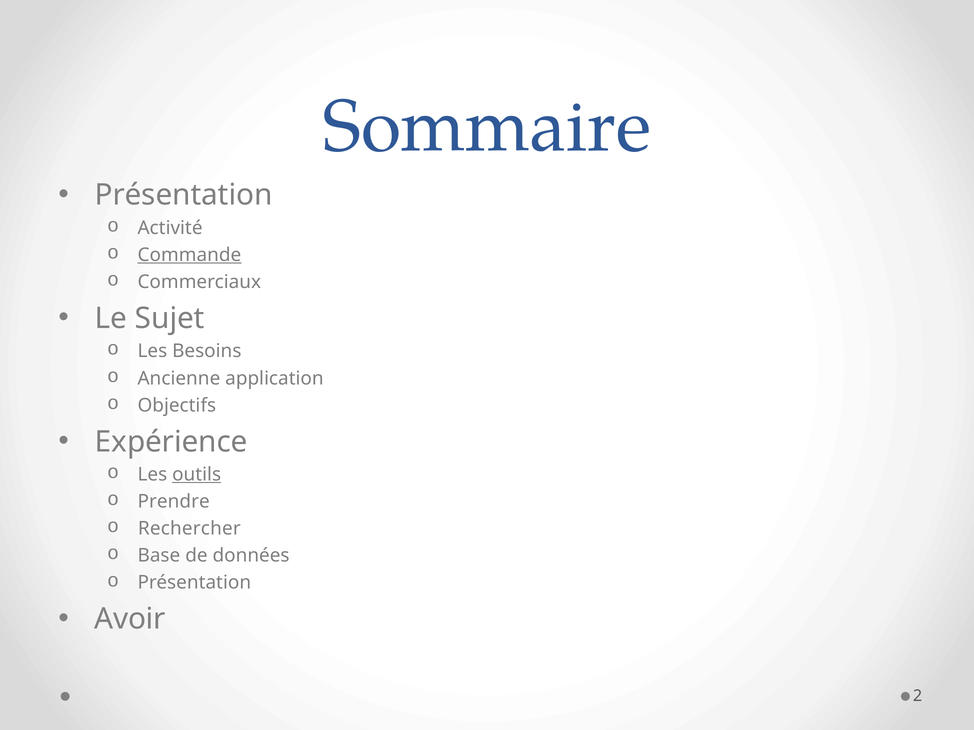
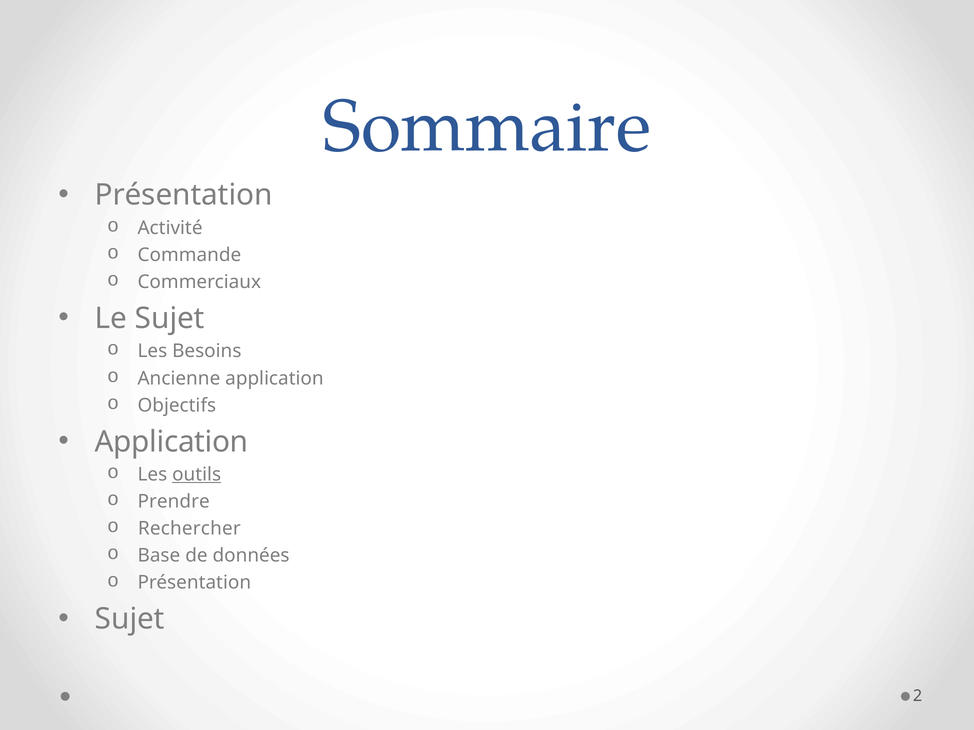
Commande underline: present -> none
Expérience at (171, 442): Expérience -> Application
Avoir at (130, 620): Avoir -> Sujet
